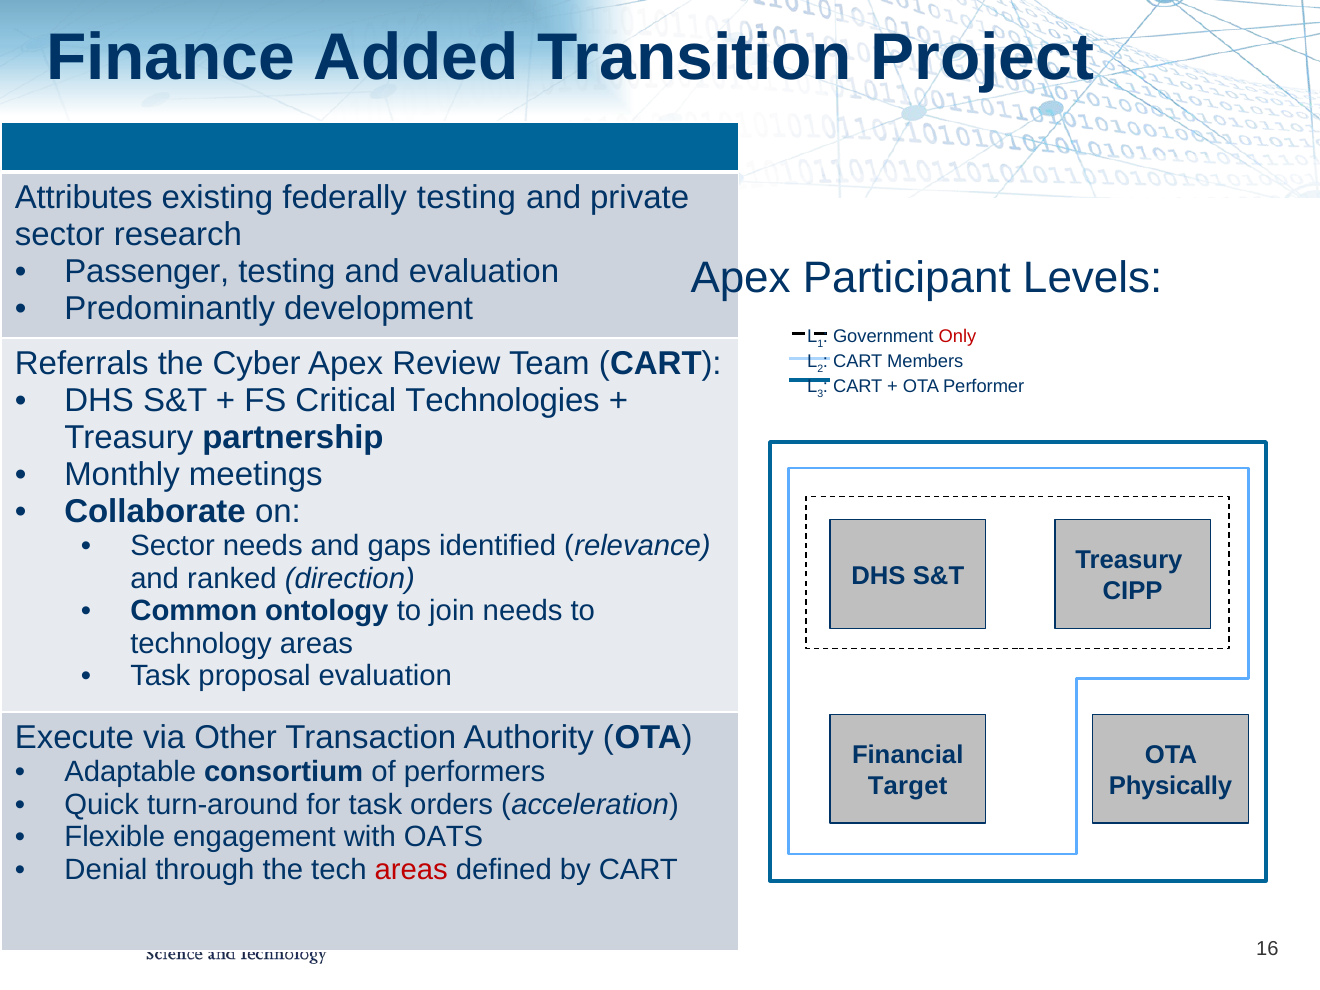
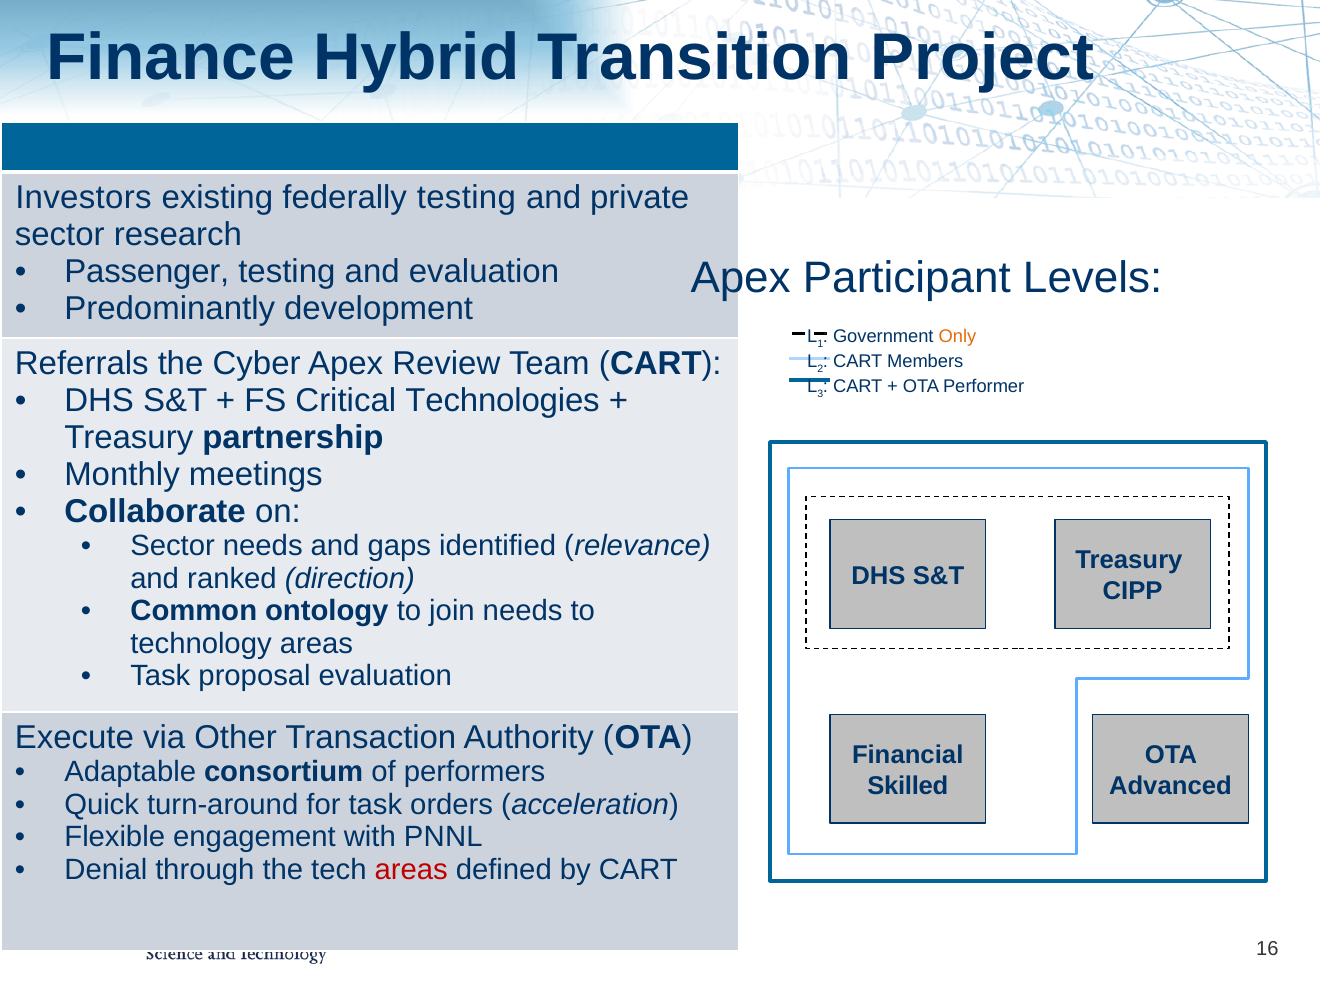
Added: Added -> Hybrid
Attributes: Attributes -> Investors
Only colour: red -> orange
Target: Target -> Skilled
Physically: Physically -> Advanced
OATS: OATS -> PNNL
